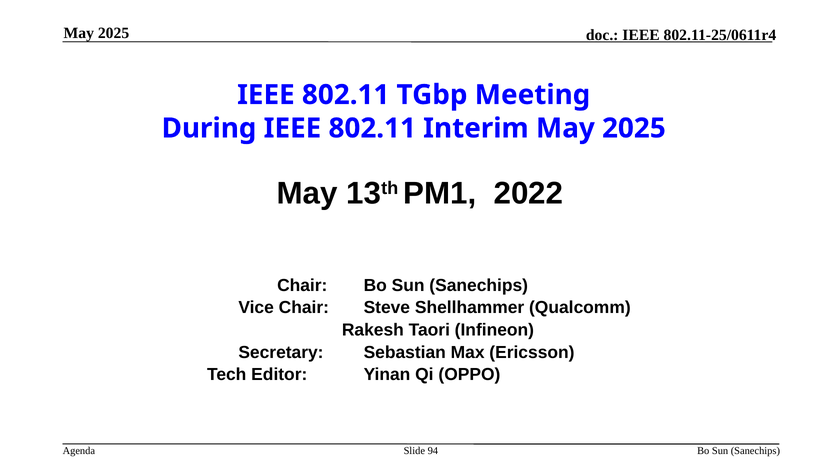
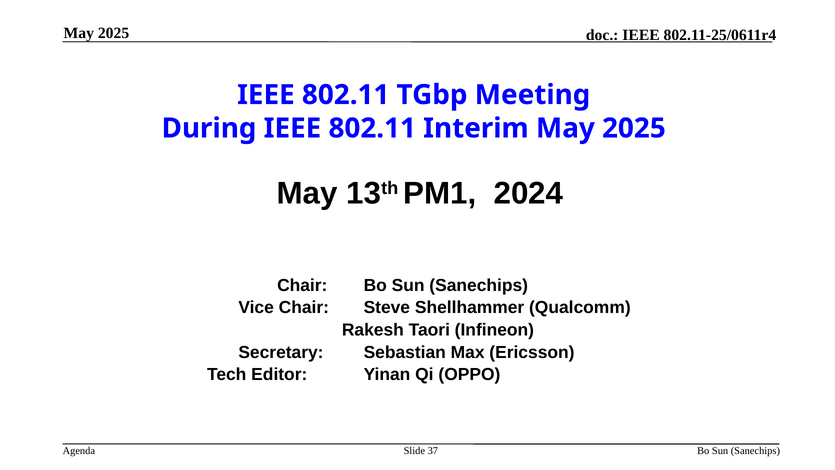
2022: 2022 -> 2024
94: 94 -> 37
